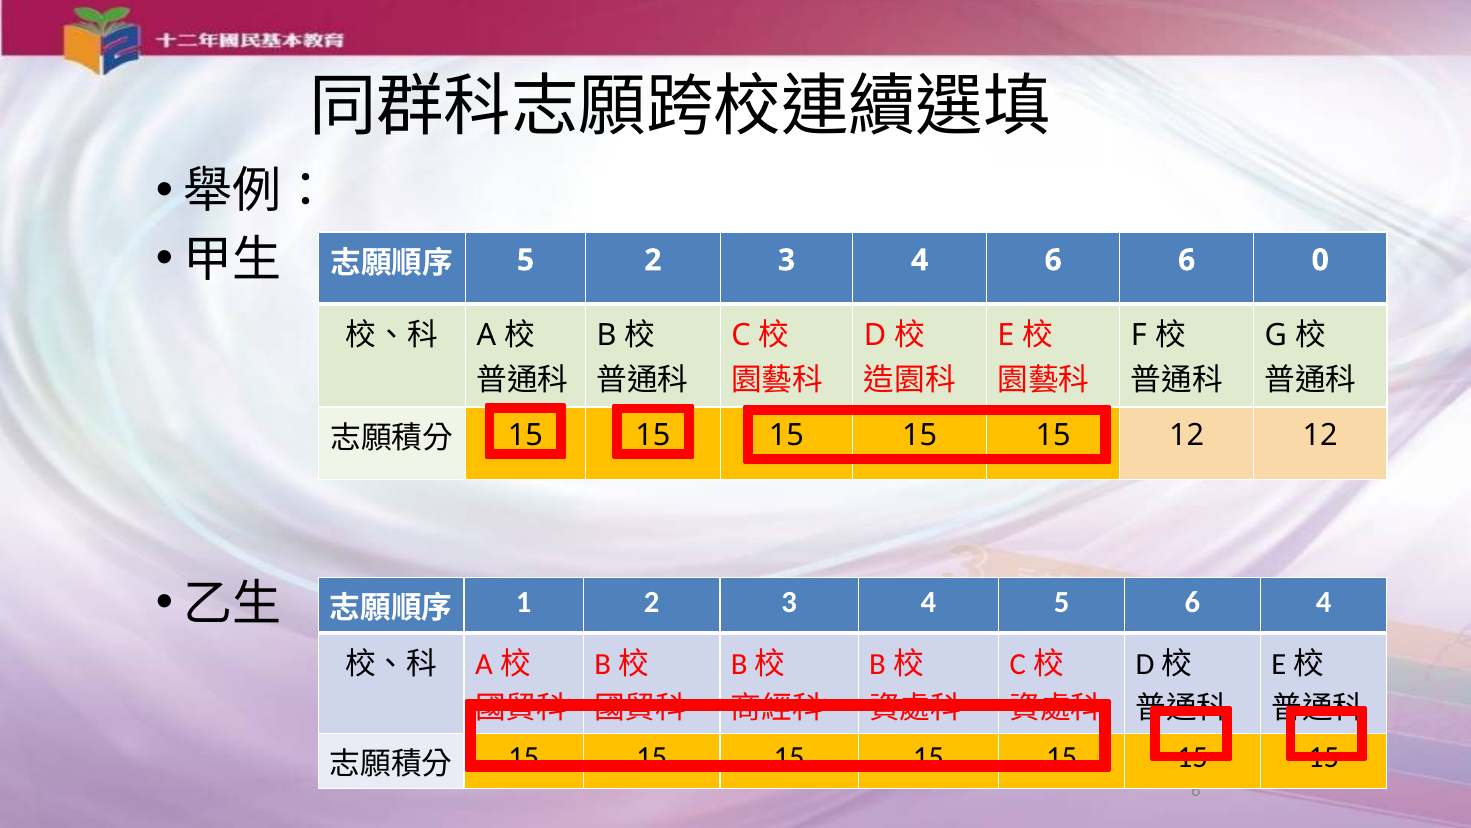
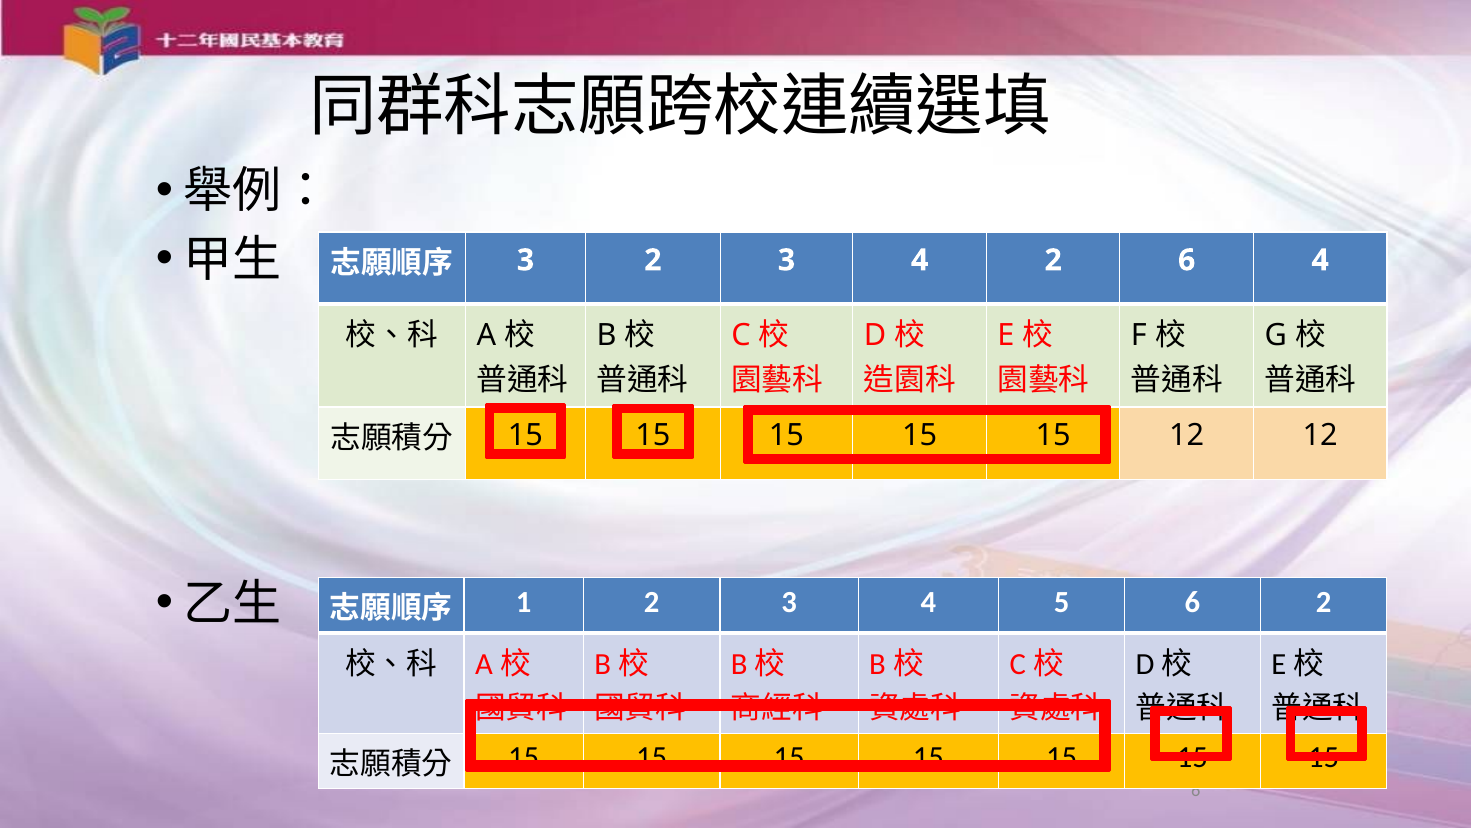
5 at (526, 260): 5 -> 3
4 6: 6 -> 2
6 0: 0 -> 4
6 4: 4 -> 2
